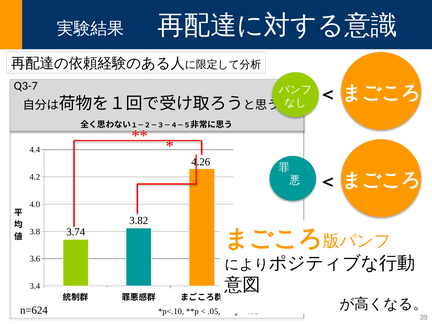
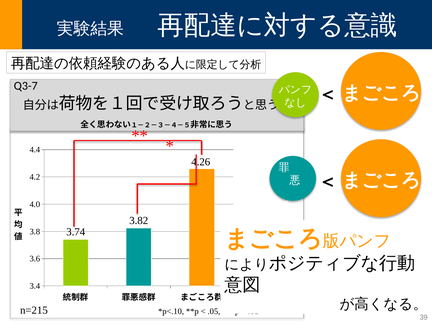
n=624: n=624 -> n=215
